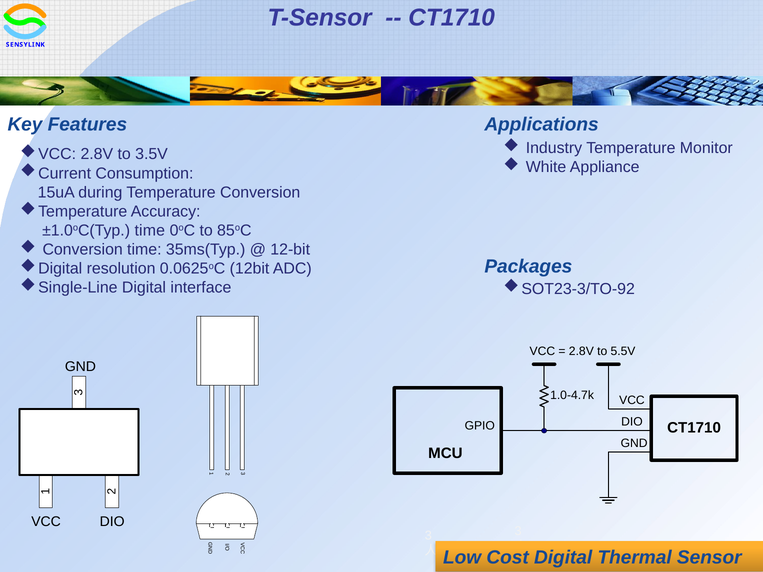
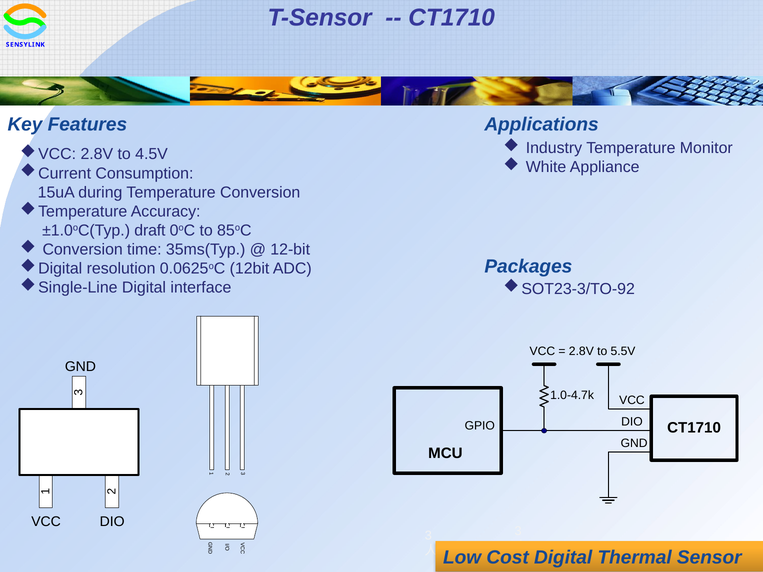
3.5V: 3.5V -> 4.5V
±1.0oC(Typ time: time -> draft
